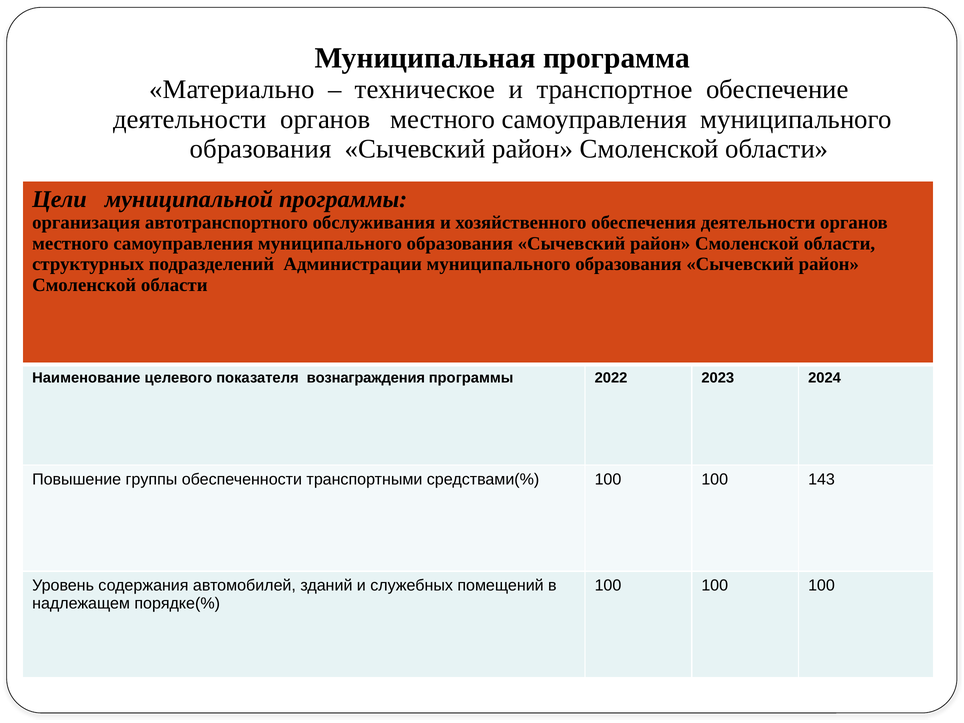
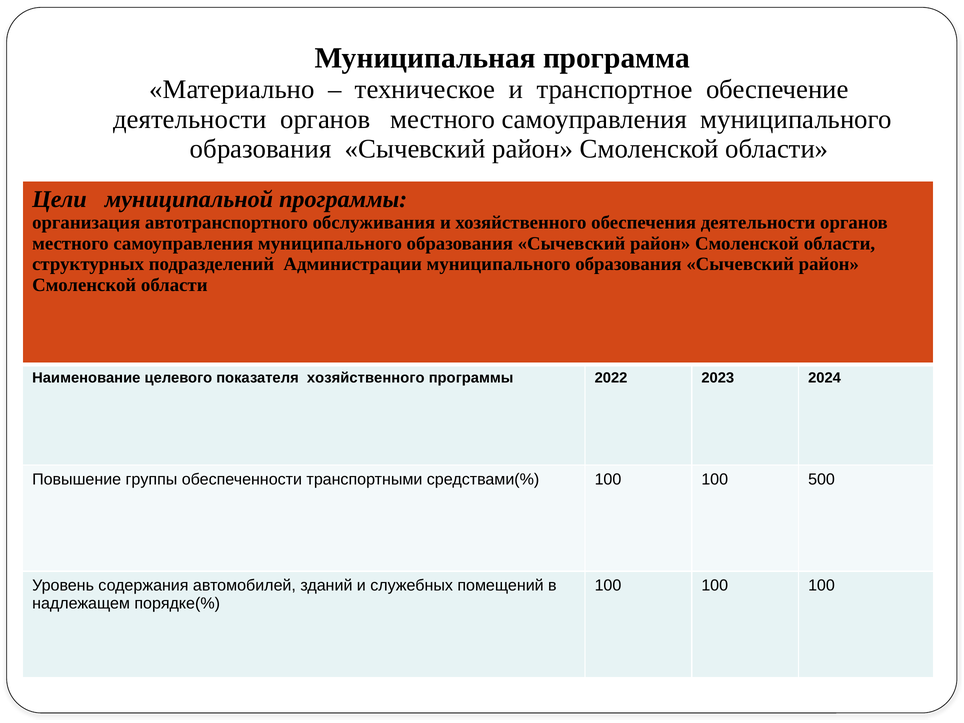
показателя вознаграждения: вознаграждения -> хозяйственного
143: 143 -> 500
